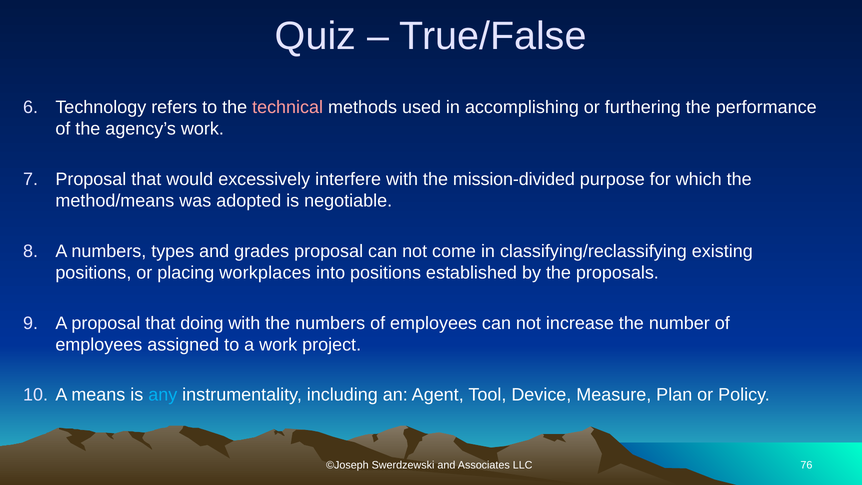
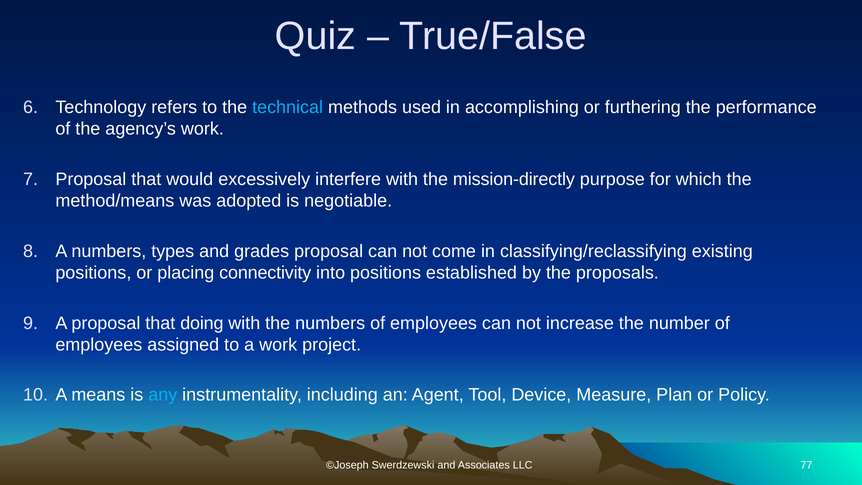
technical colour: pink -> light blue
mission-divided: mission-divided -> mission-directly
workplaces: workplaces -> connectivity
76: 76 -> 77
